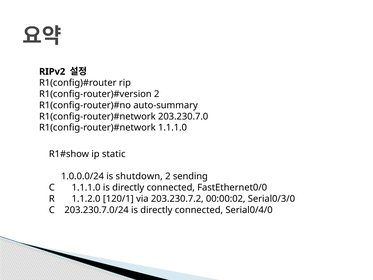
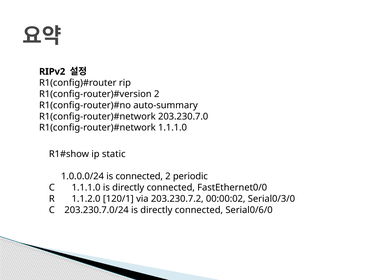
is shutdown: shutdown -> connected
sending: sending -> periodic
Serial0/4/0: Serial0/4/0 -> Serial0/6/0
